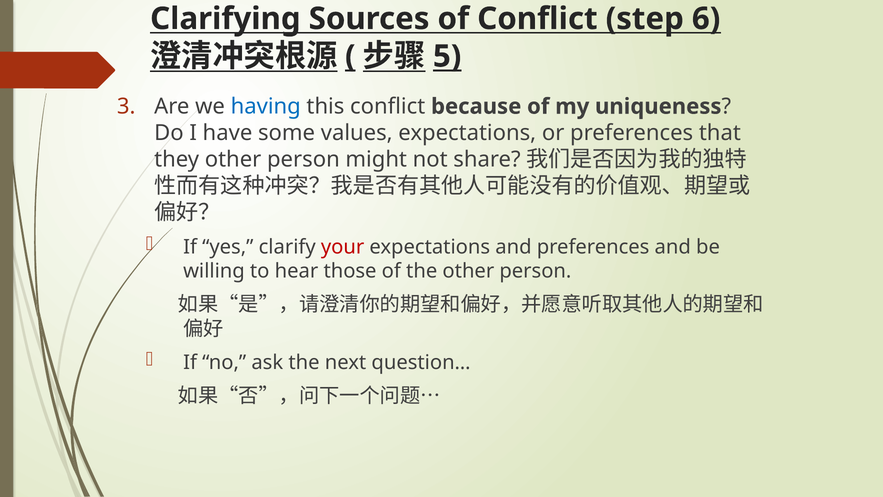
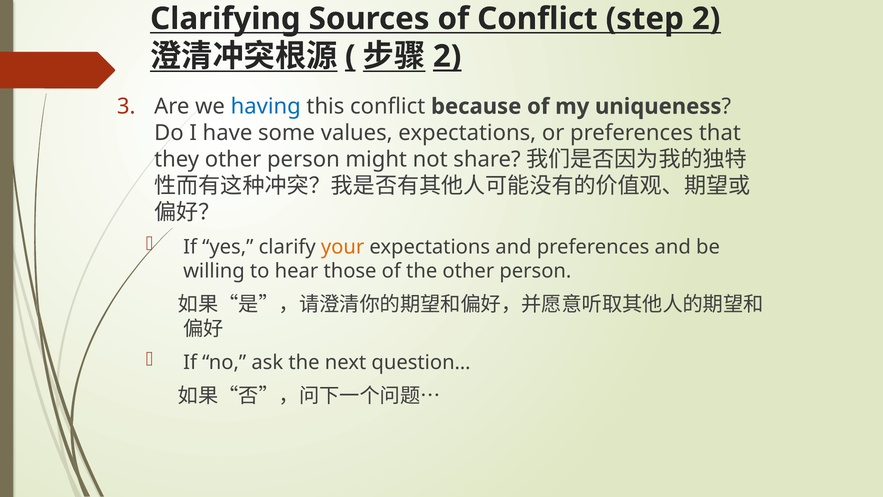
step 6: 6 -> 2
5 at (447, 56): 5 -> 2
your colour: red -> orange
